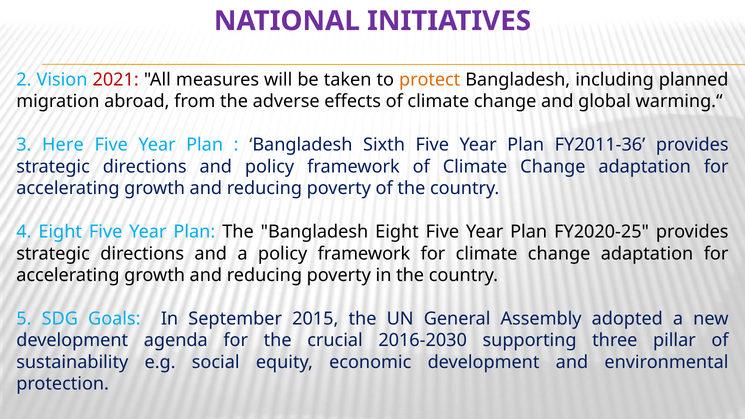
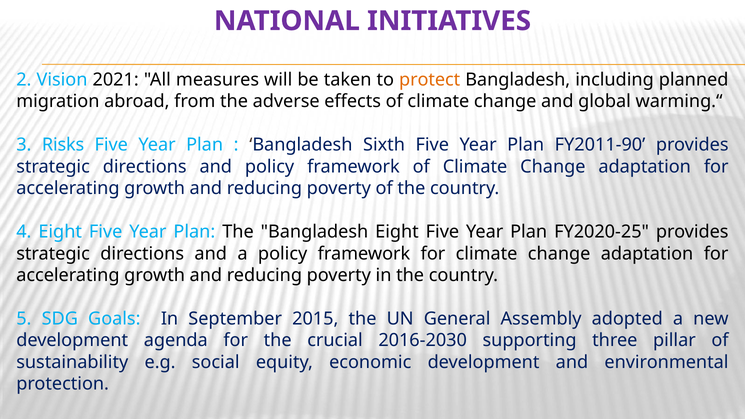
2021 colour: red -> black
Here: Here -> Risks
FY2011-36: FY2011-36 -> FY2011-90
